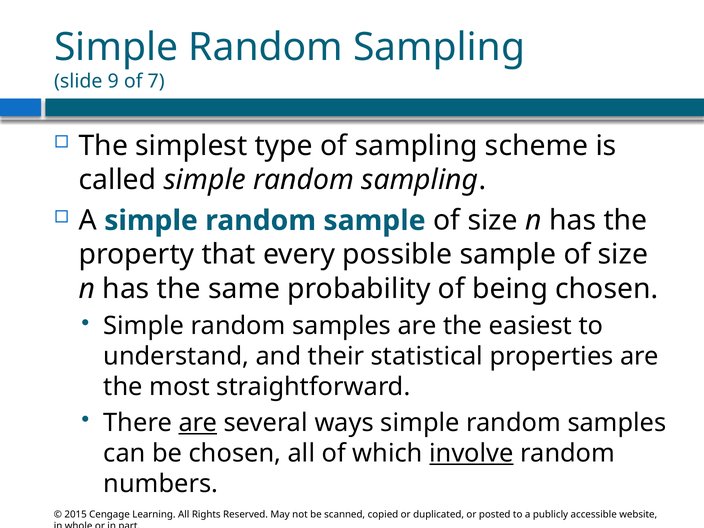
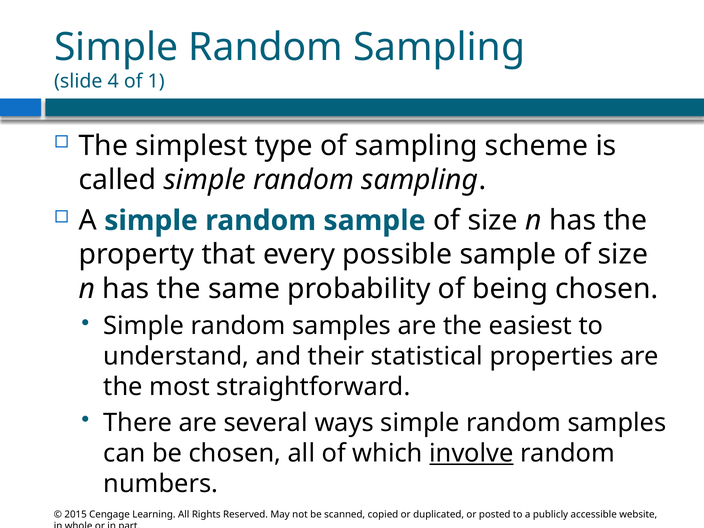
9: 9 -> 4
7: 7 -> 1
are at (198, 423) underline: present -> none
